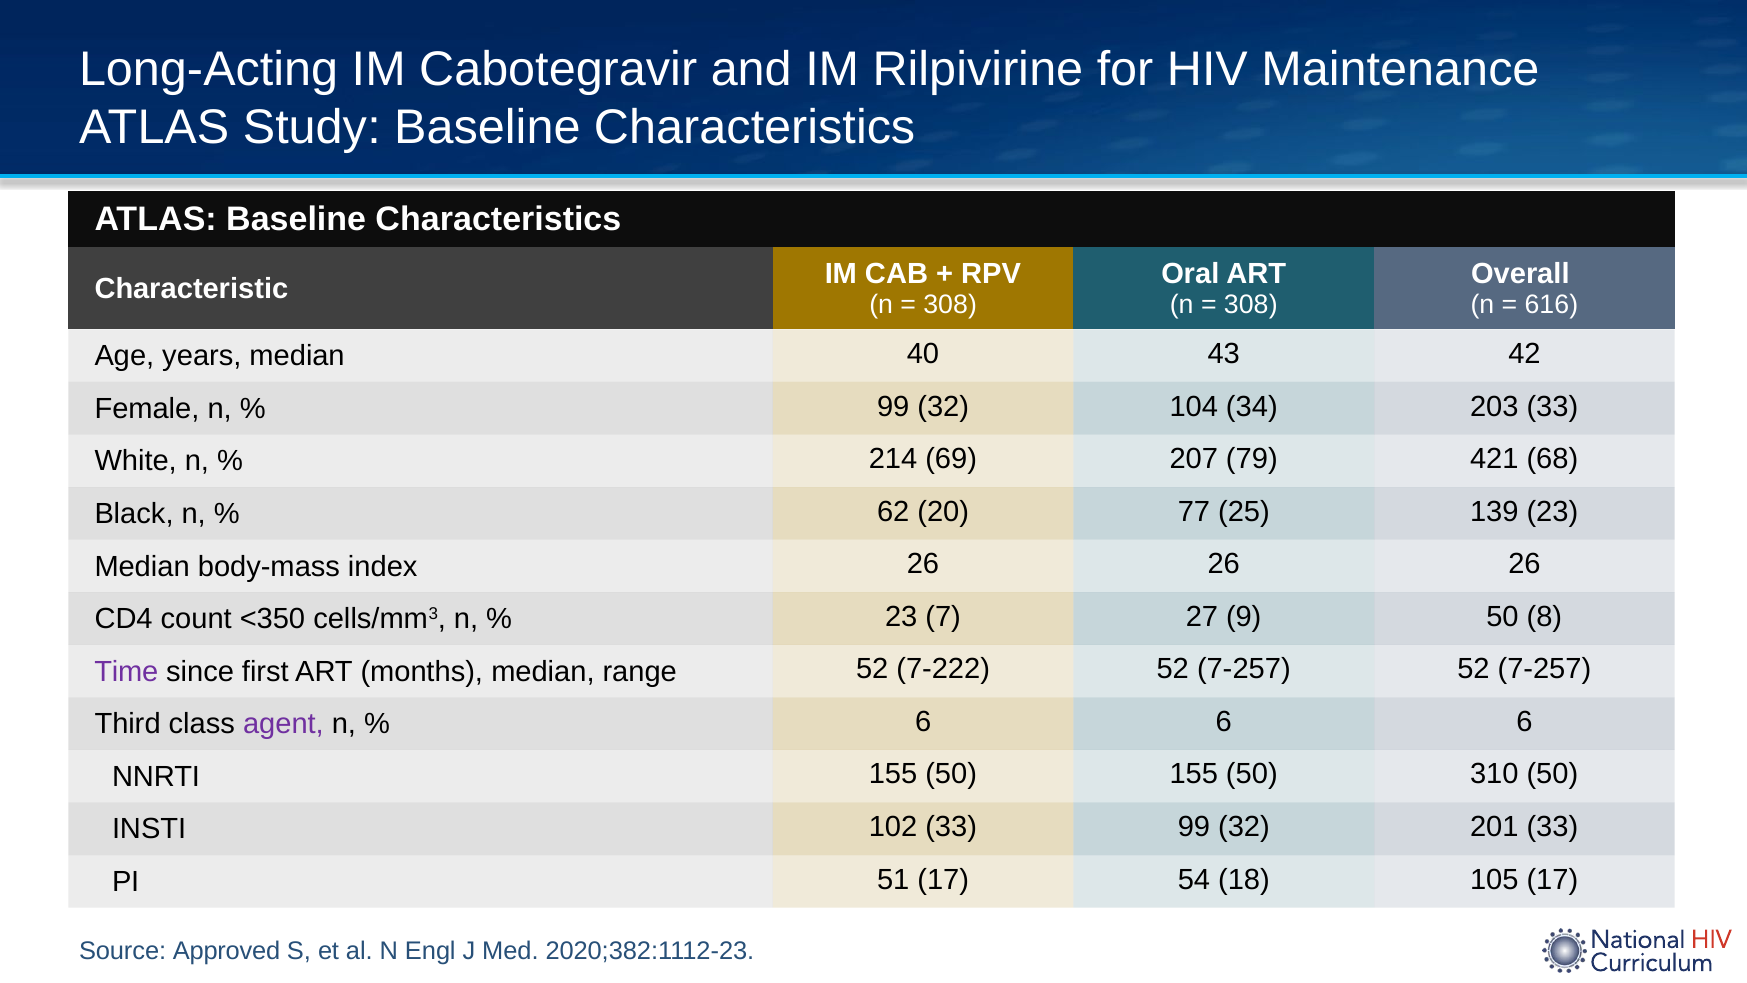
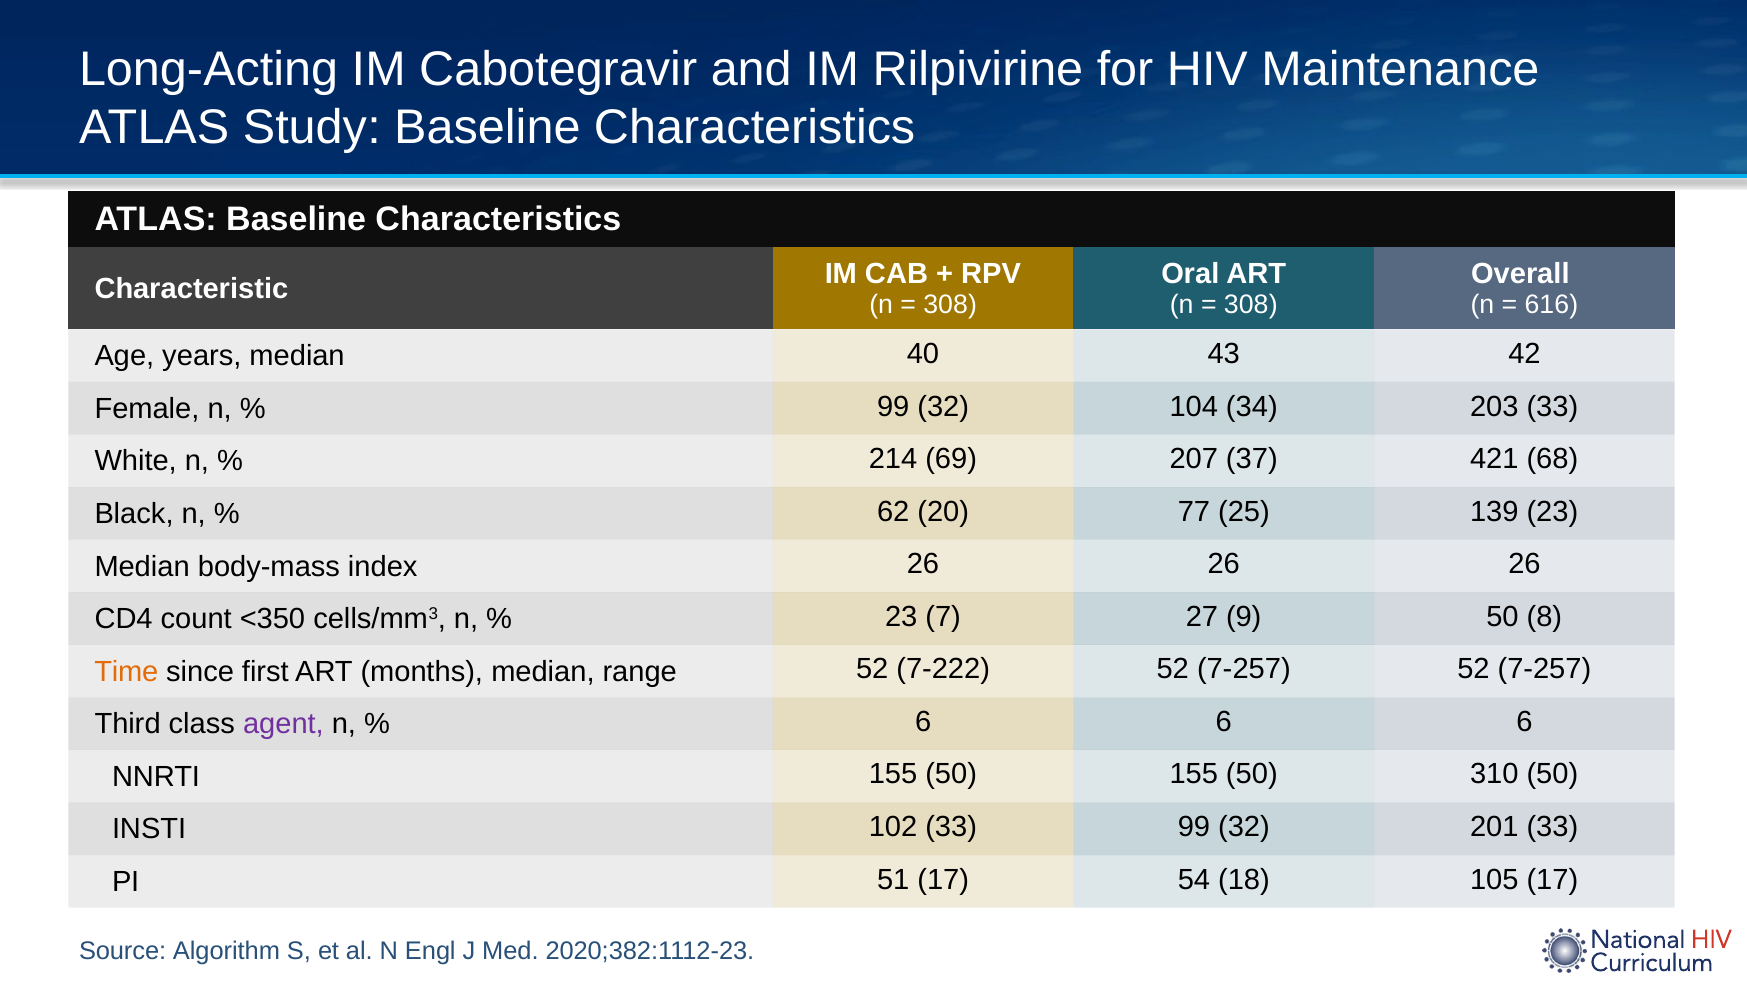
79: 79 -> 37
Time colour: purple -> orange
Approved: Approved -> Algorithm
